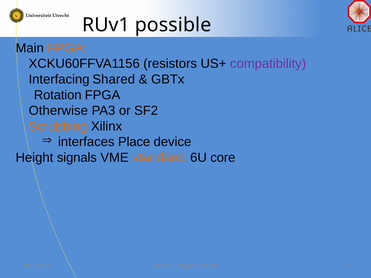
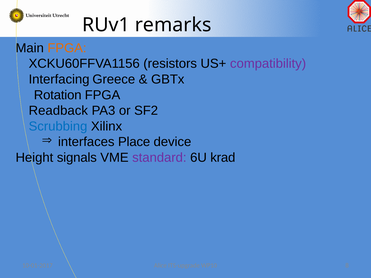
possible: possible -> remarks
Shared: Shared -> Greece
Otherwise: Otherwise -> Readback
Scrubbing colour: orange -> blue
standard colour: orange -> purple
core: core -> krad
